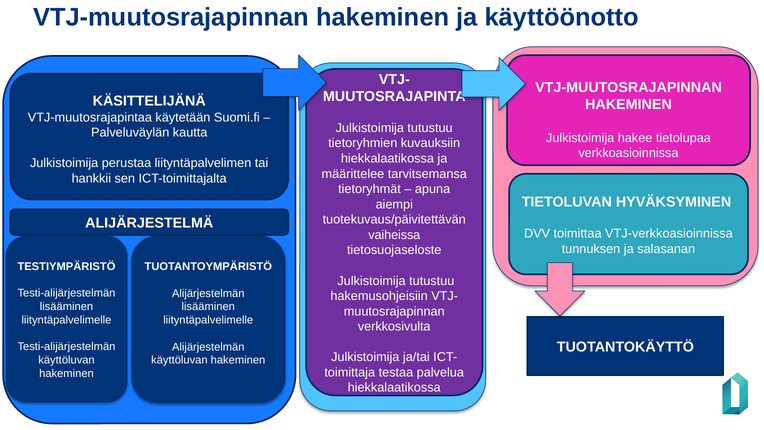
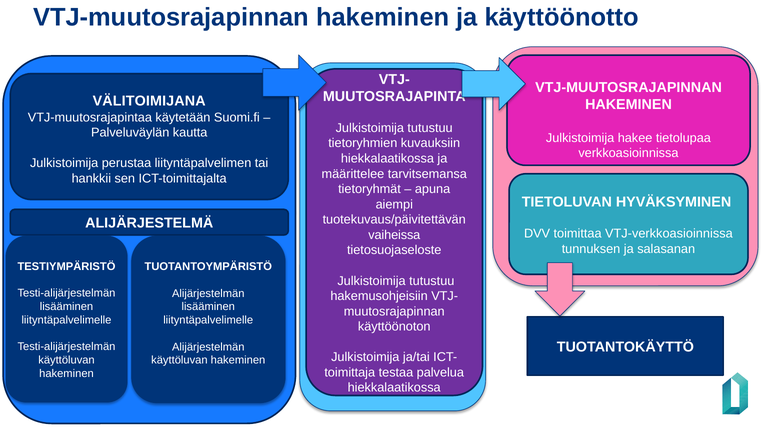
KÄSITTELIJÄNÄ: KÄSITTELIJÄNÄ -> VÄLITOIMIJANA
verkkosivulta: verkkosivulta -> käyttöönoton
